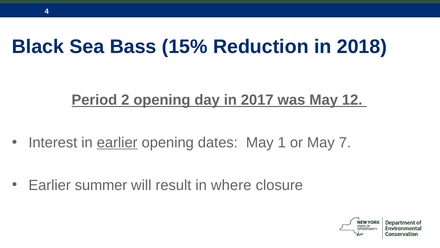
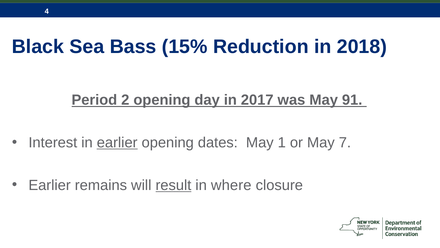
12: 12 -> 91
summer: summer -> remains
result underline: none -> present
